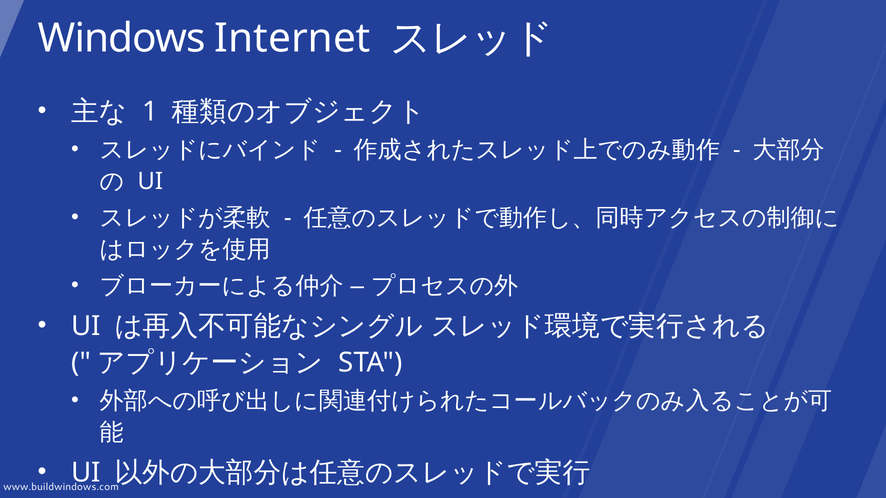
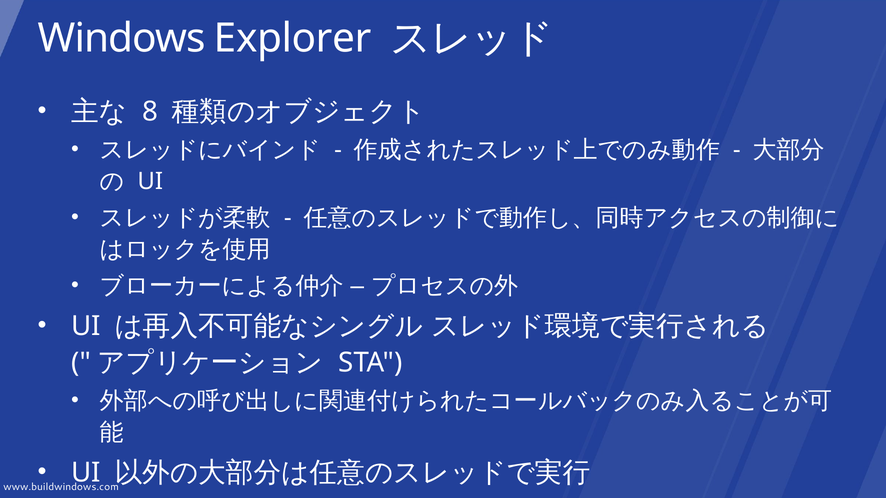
Internet: Internet -> Explorer
1: 1 -> 8
